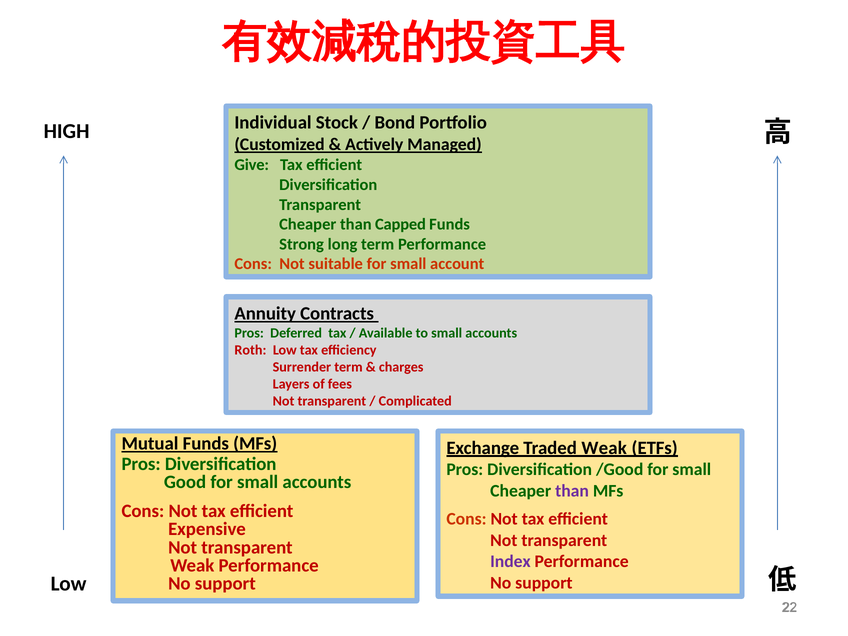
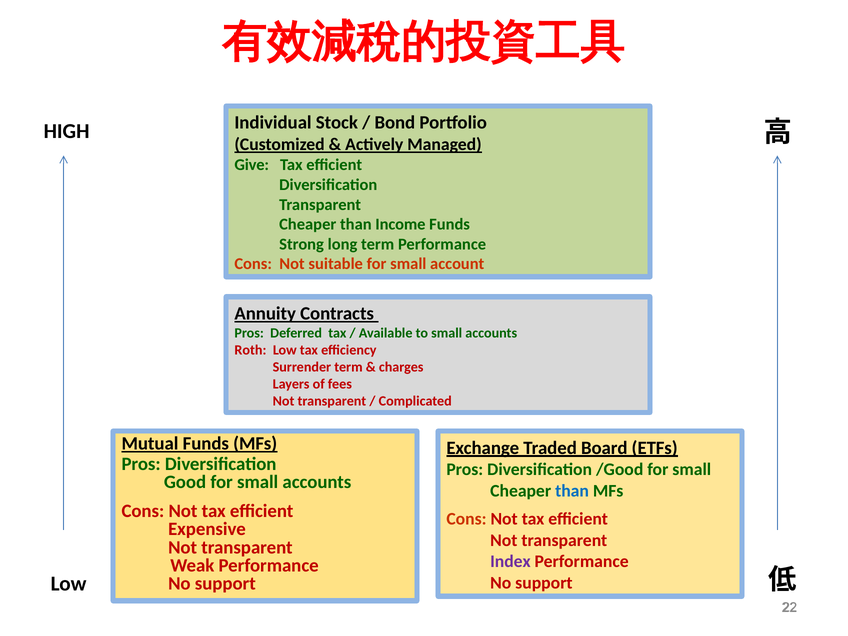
Capped: Capped -> Income
Traded Weak: Weak -> Board
than at (572, 491) colour: purple -> blue
